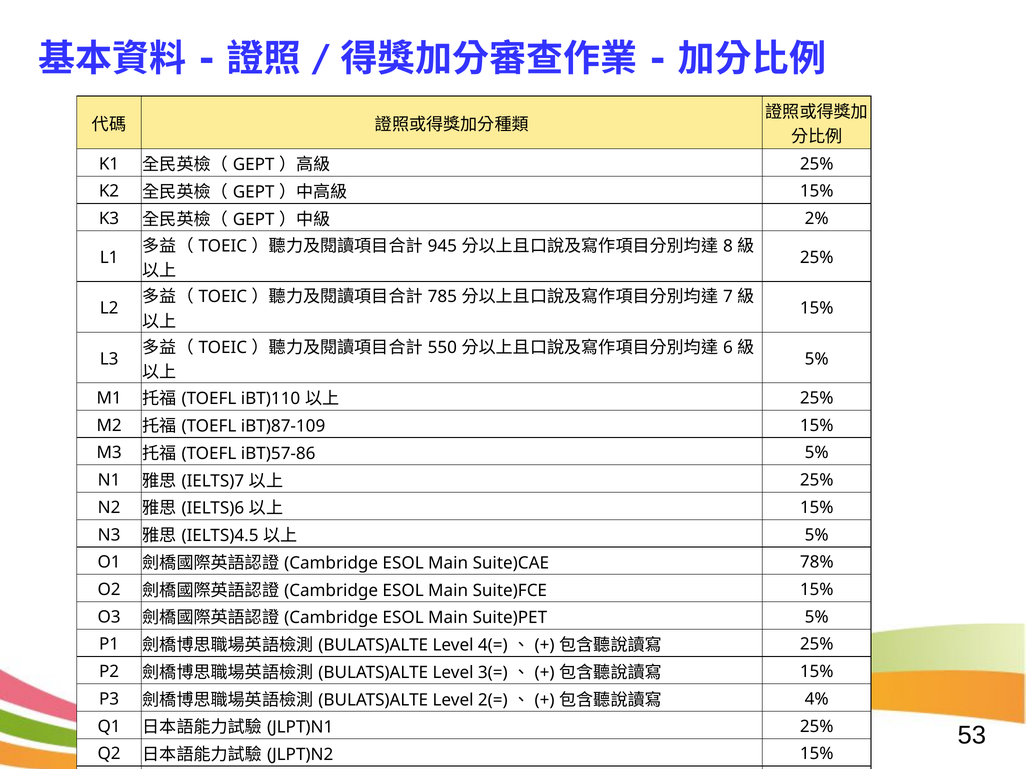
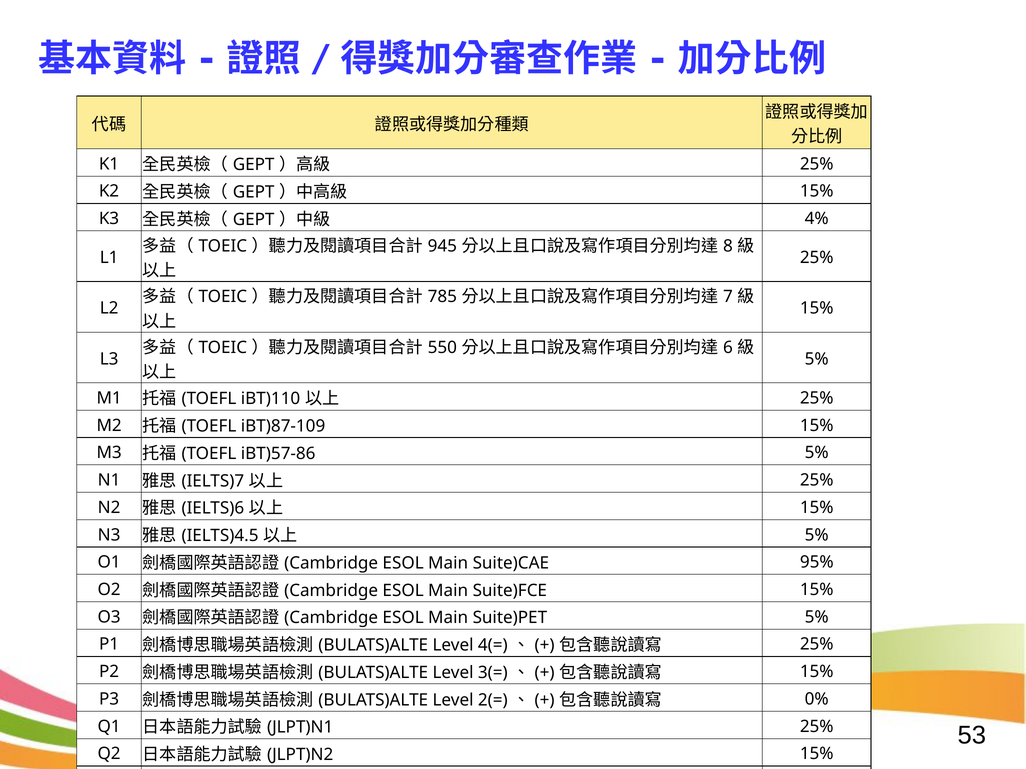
2%: 2% -> 4%
78%: 78% -> 95%
4%: 4% -> 0%
